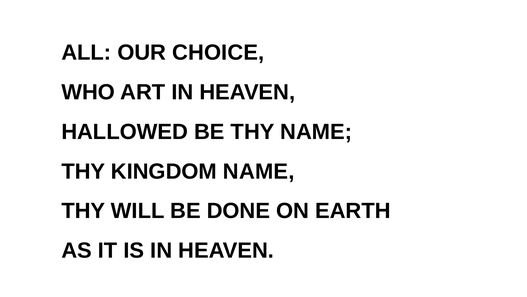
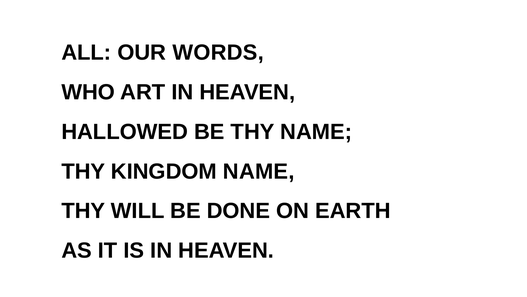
CHOICE: CHOICE -> WORDS
